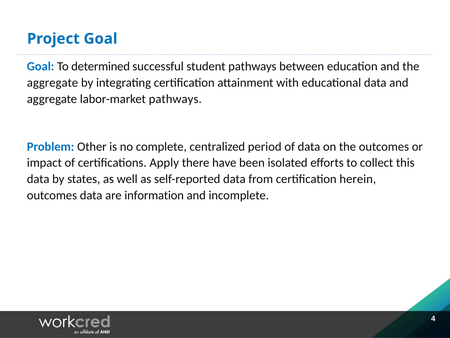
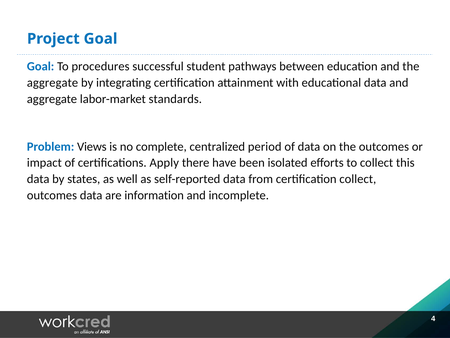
determined: determined -> procedures
labor-market pathways: pathways -> standards
Other: Other -> Views
certification herein: herein -> collect
